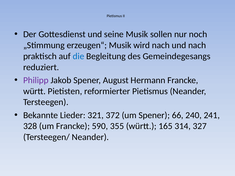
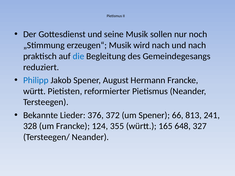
Philipp colour: purple -> blue
321: 321 -> 376
240: 240 -> 813
590: 590 -> 124
314: 314 -> 648
